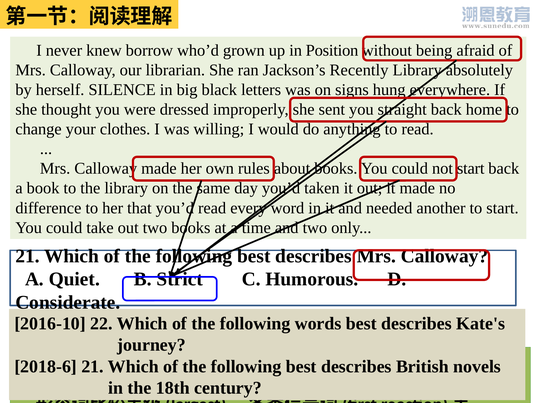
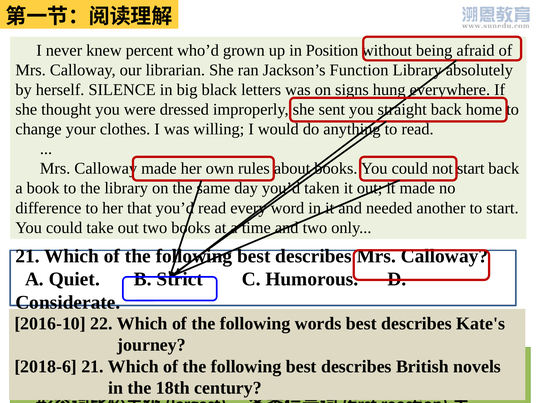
borrow: borrow -> percent
Recently: Recently -> Function
